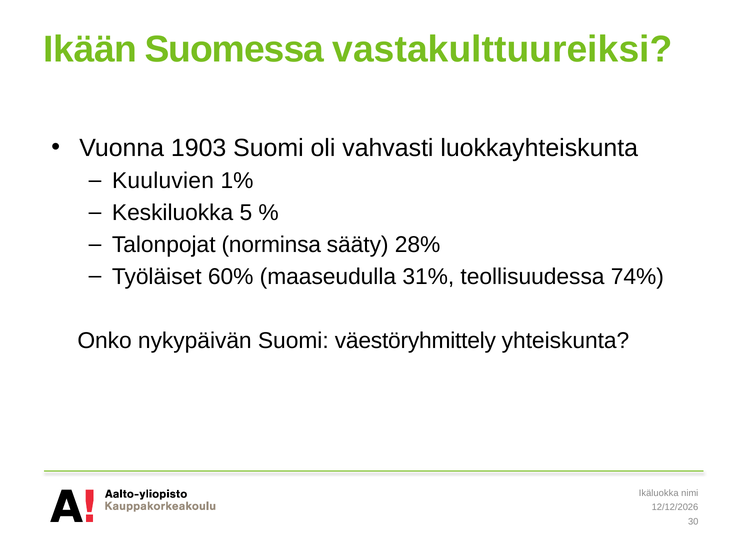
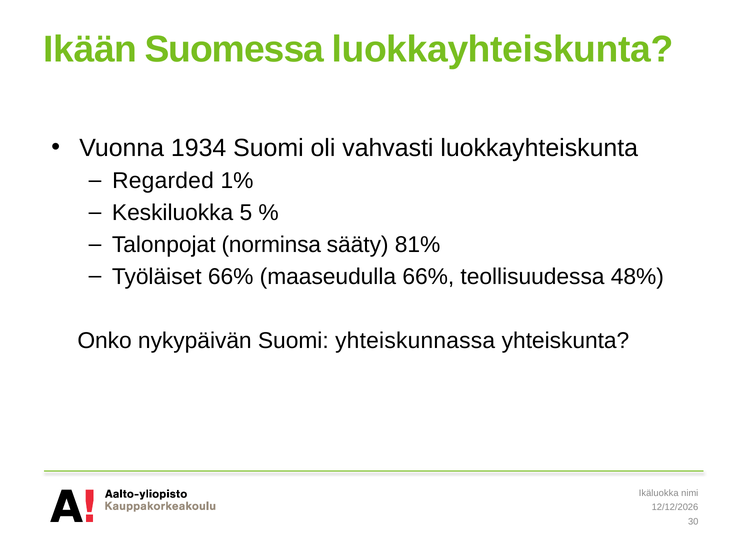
Suomessa vastakulttuureiksi: vastakulttuureiksi -> luokkayhteiskunta
1903: 1903 -> 1934
Kuuluvien: Kuuluvien -> Regarded
28%: 28% -> 81%
Työläiset 60%: 60% -> 66%
maaseudulla 31%: 31% -> 66%
74%: 74% -> 48%
väestöryhmittely: väestöryhmittely -> yhteiskunnassa
